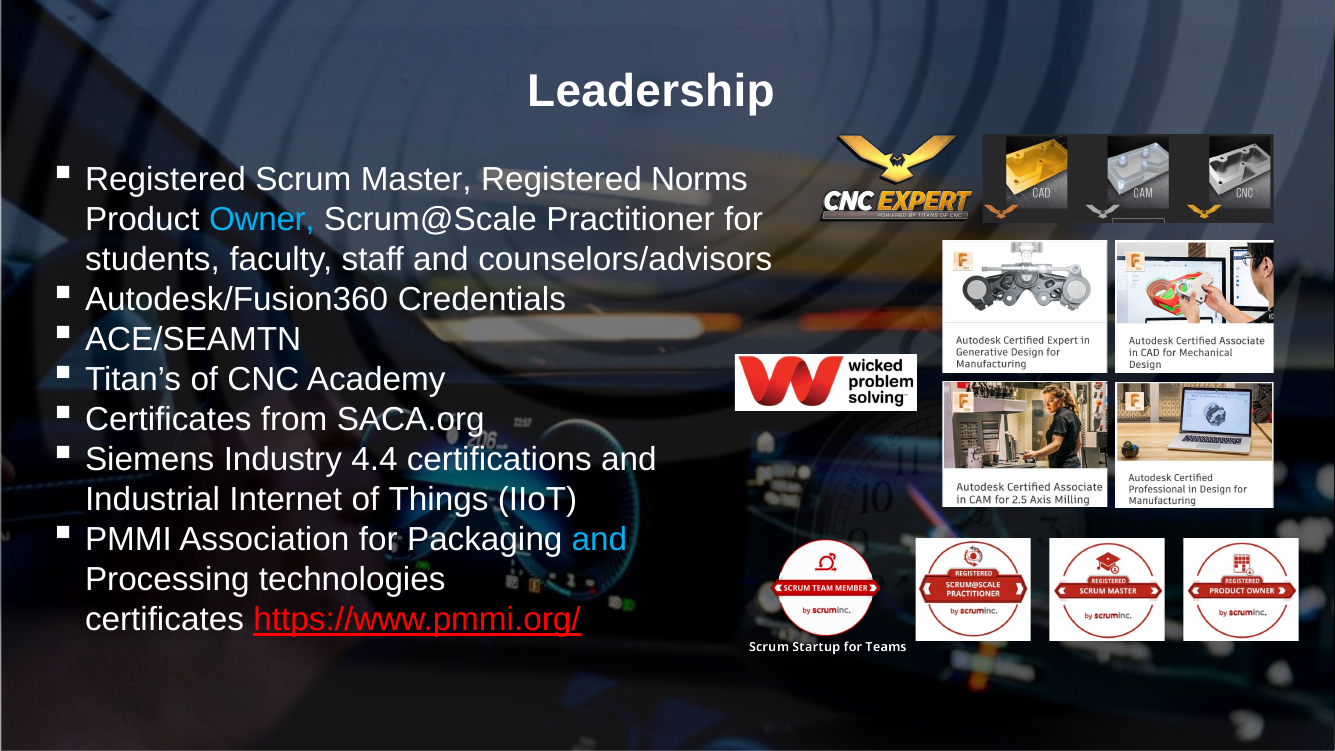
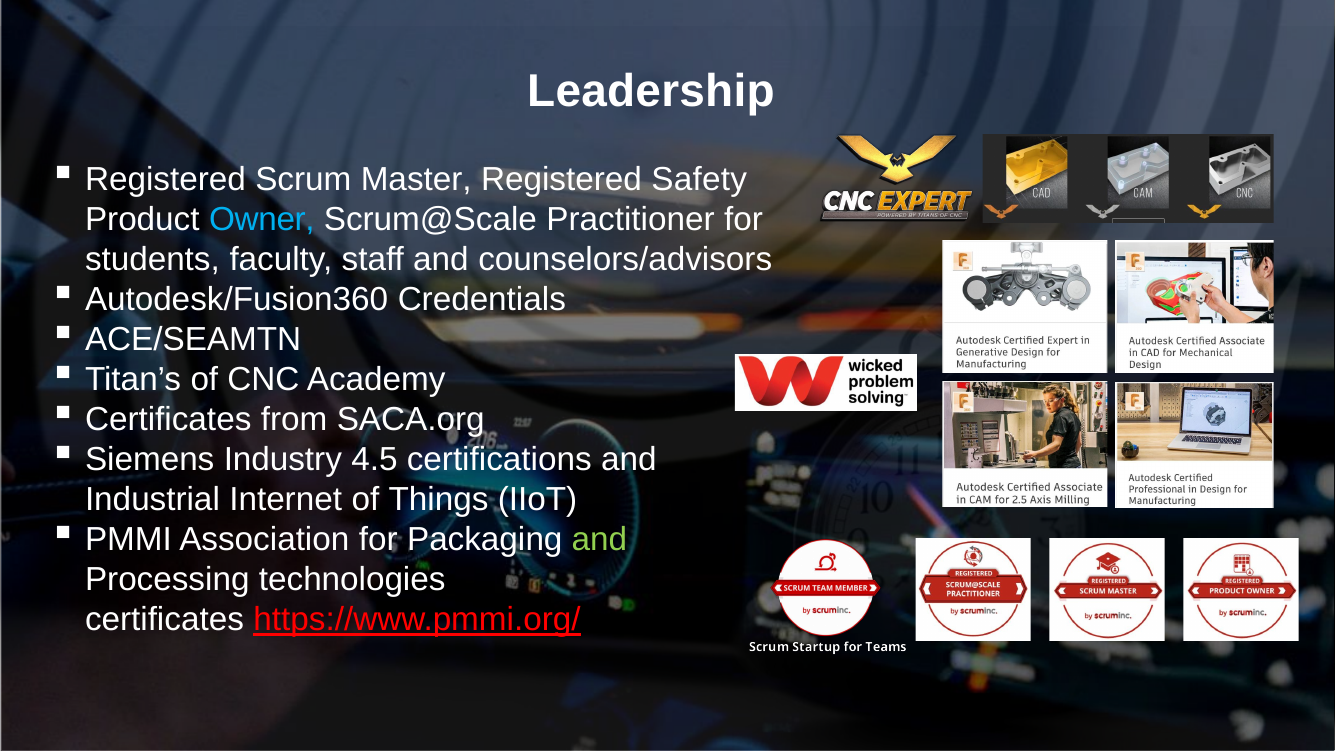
Norms: Norms -> Safety
4.4: 4.4 -> 4.5
and at (599, 540) colour: light blue -> light green
